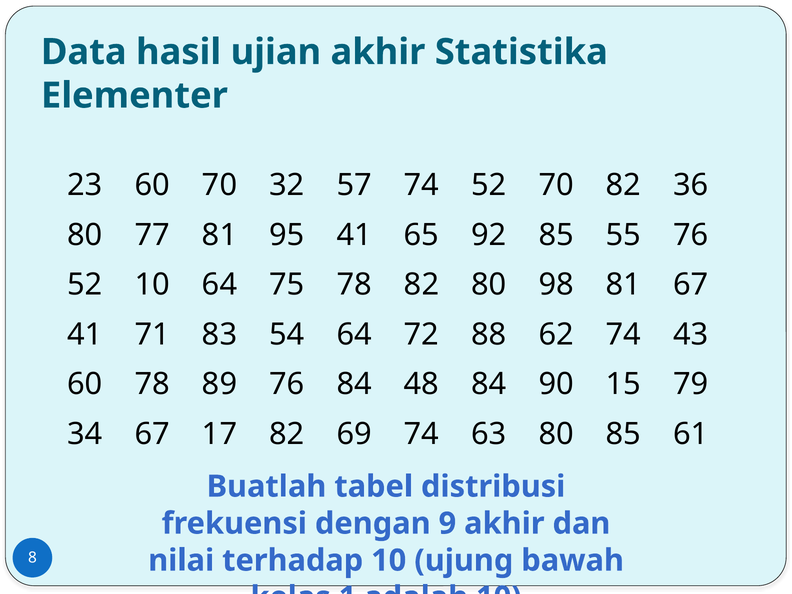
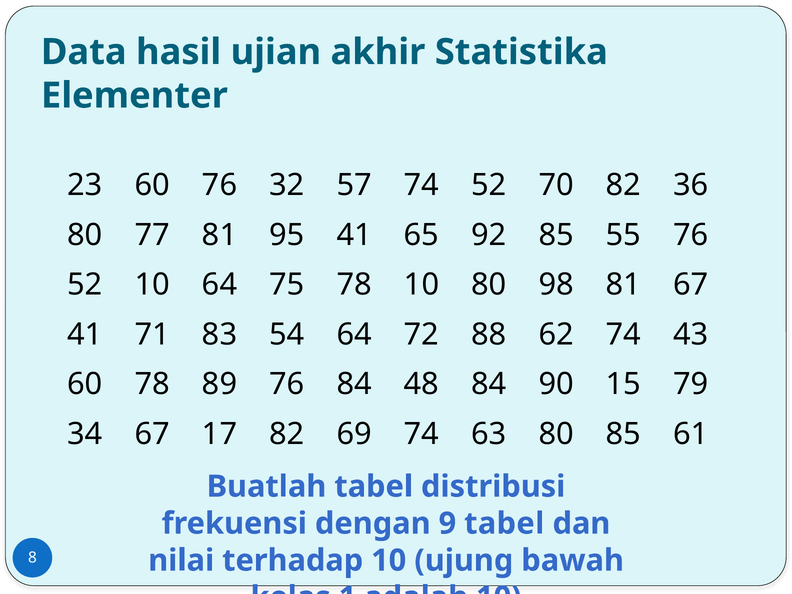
60 70: 70 -> 76
78 82: 82 -> 10
9 akhir: akhir -> tabel
